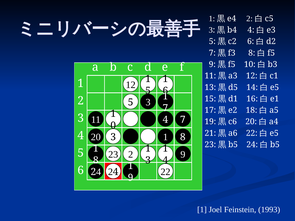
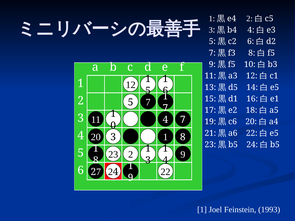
5 3: 3 -> 7
4 at (99, 172): 4 -> 7
